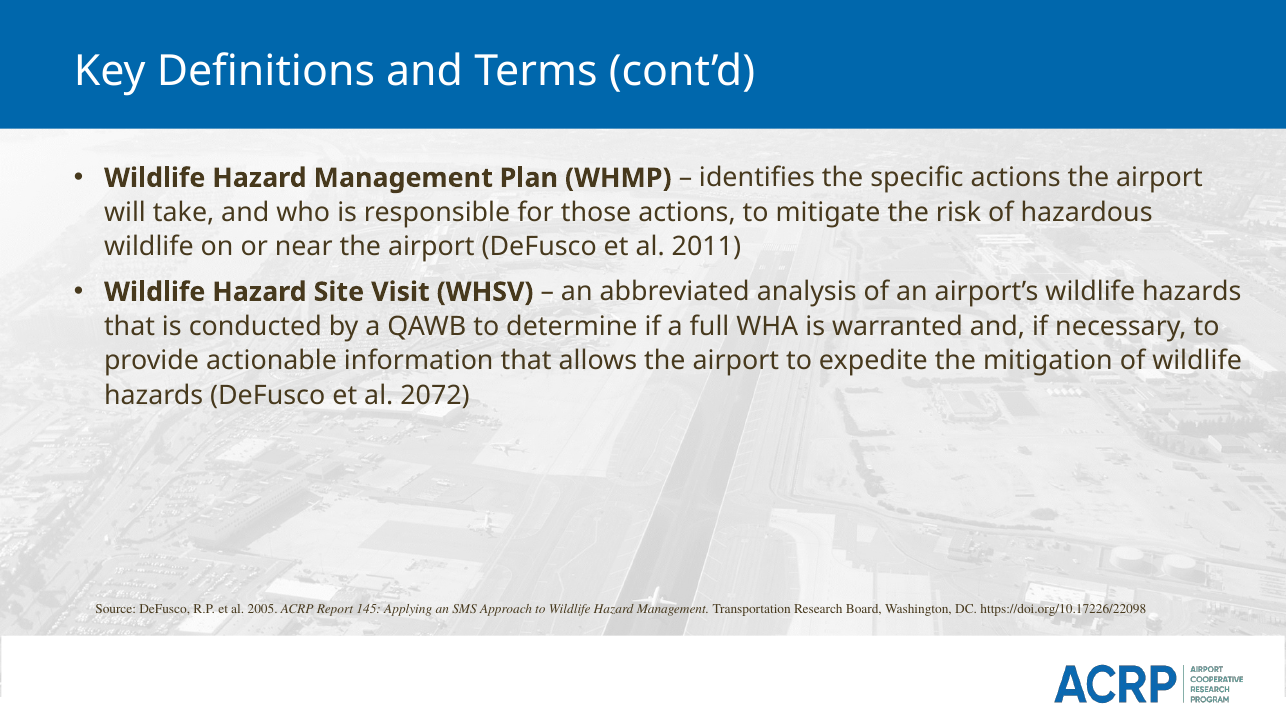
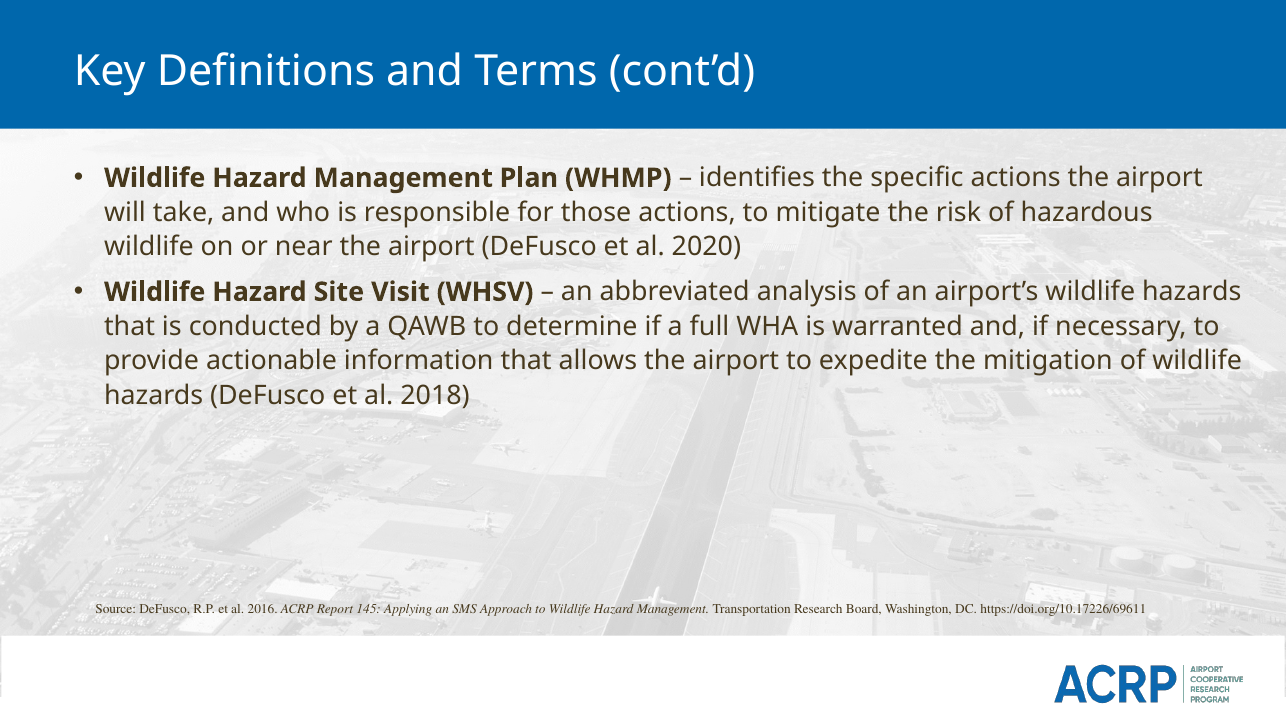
2011: 2011 -> 2020
2072: 2072 -> 2018
2005: 2005 -> 2016
https://doi.org/10.17226/22098: https://doi.org/10.17226/22098 -> https://doi.org/10.17226/69611
